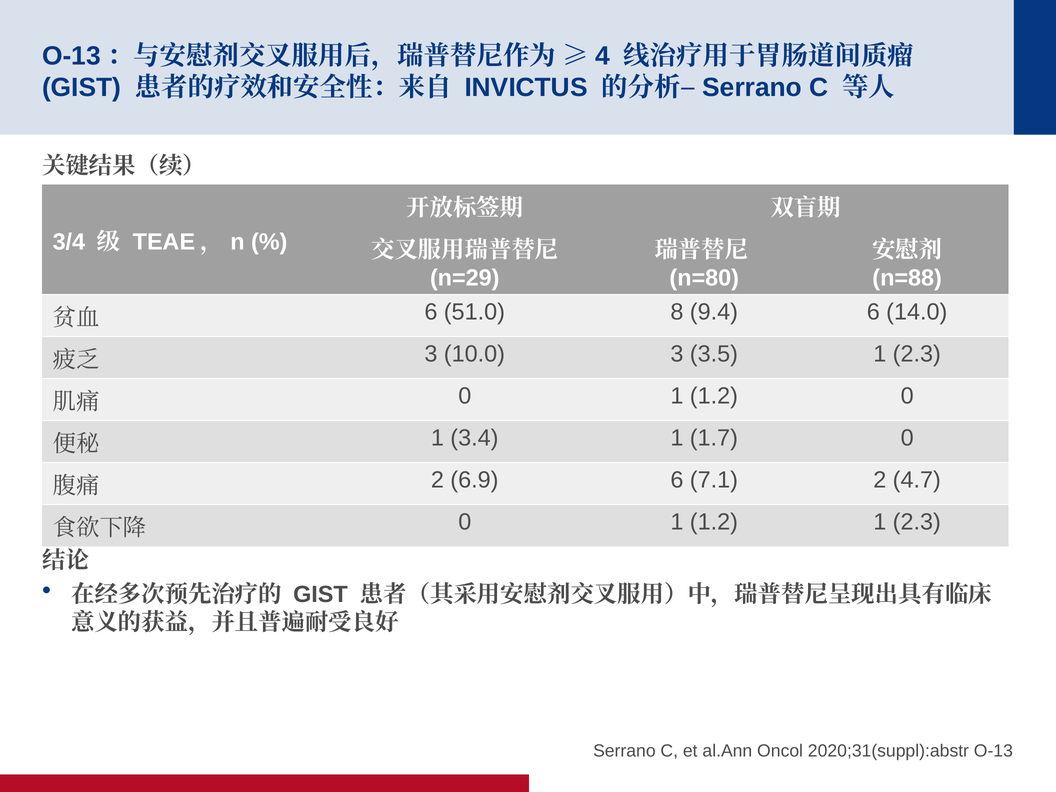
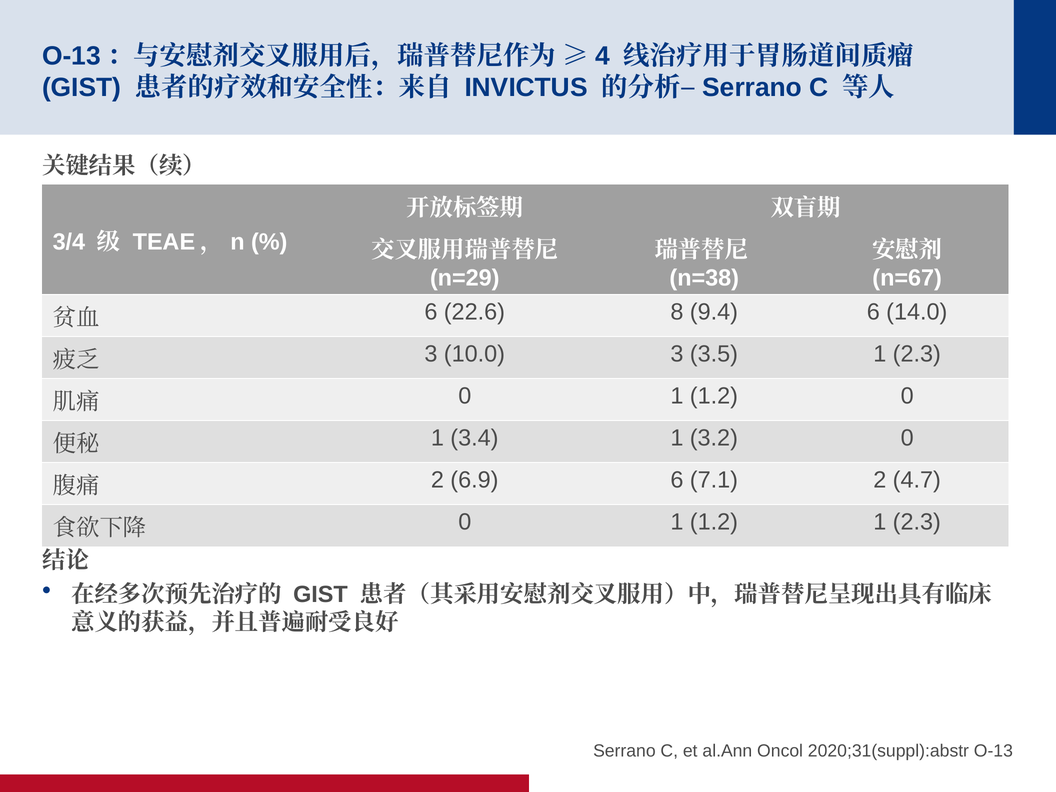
n=80: n=80 -> n=38
n=88: n=88 -> n=67
51.0: 51.0 -> 22.6
1.7: 1.7 -> 3.2
